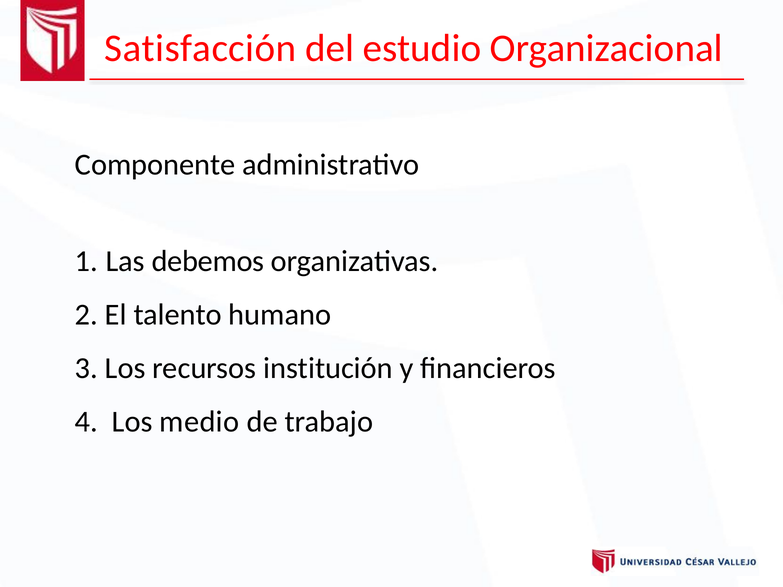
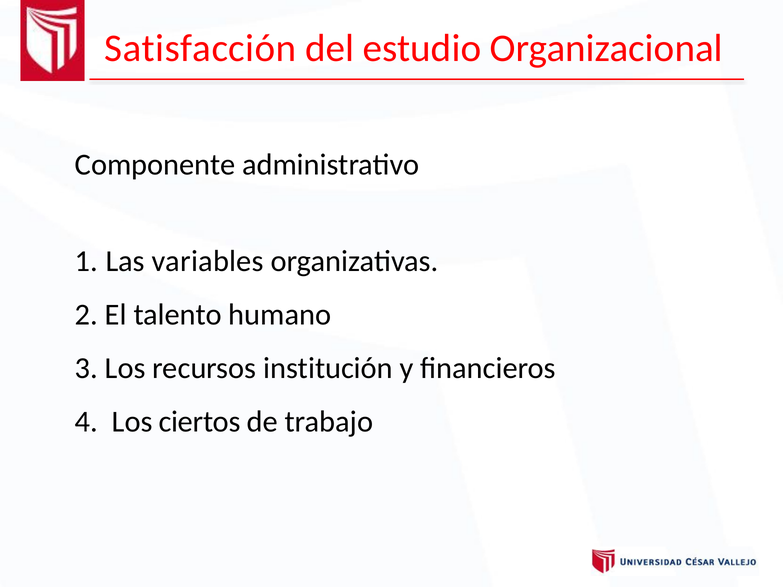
debemos: debemos -> variables
medio: medio -> ciertos
